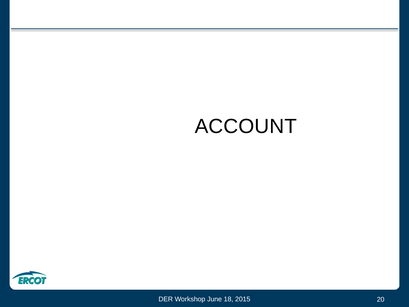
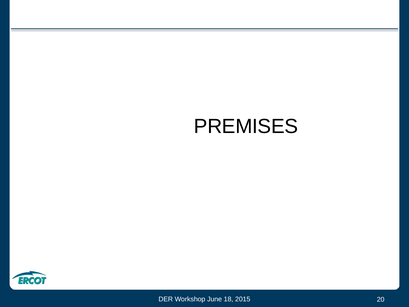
ACCOUNT: ACCOUNT -> PREMISES
